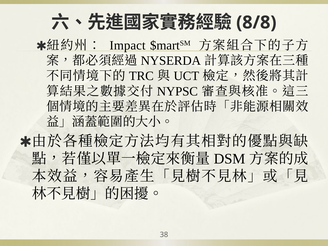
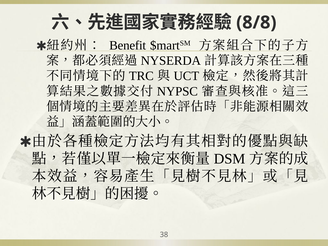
Impact: Impact -> Benefit
